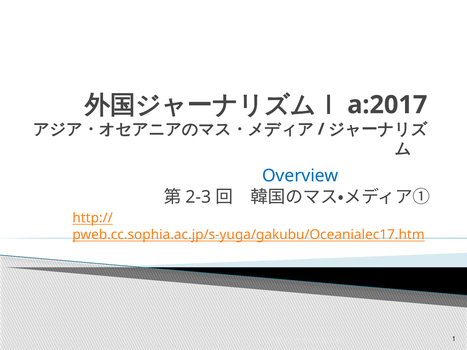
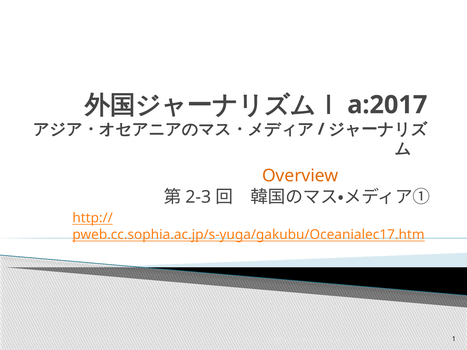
Overview colour: blue -> orange
